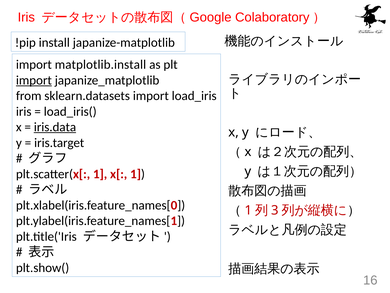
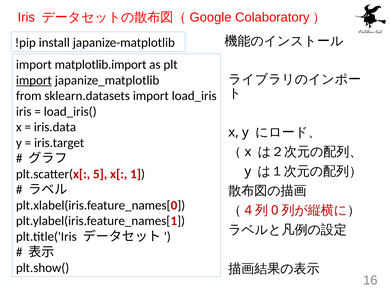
matplotlib.install: matplotlib.install -> matplotlib.import
iris.data underline: present -> none
plt.scatter(x[ 1: 1 -> 5
1 at (248, 210): 1 -> 4
3: 3 -> 0
